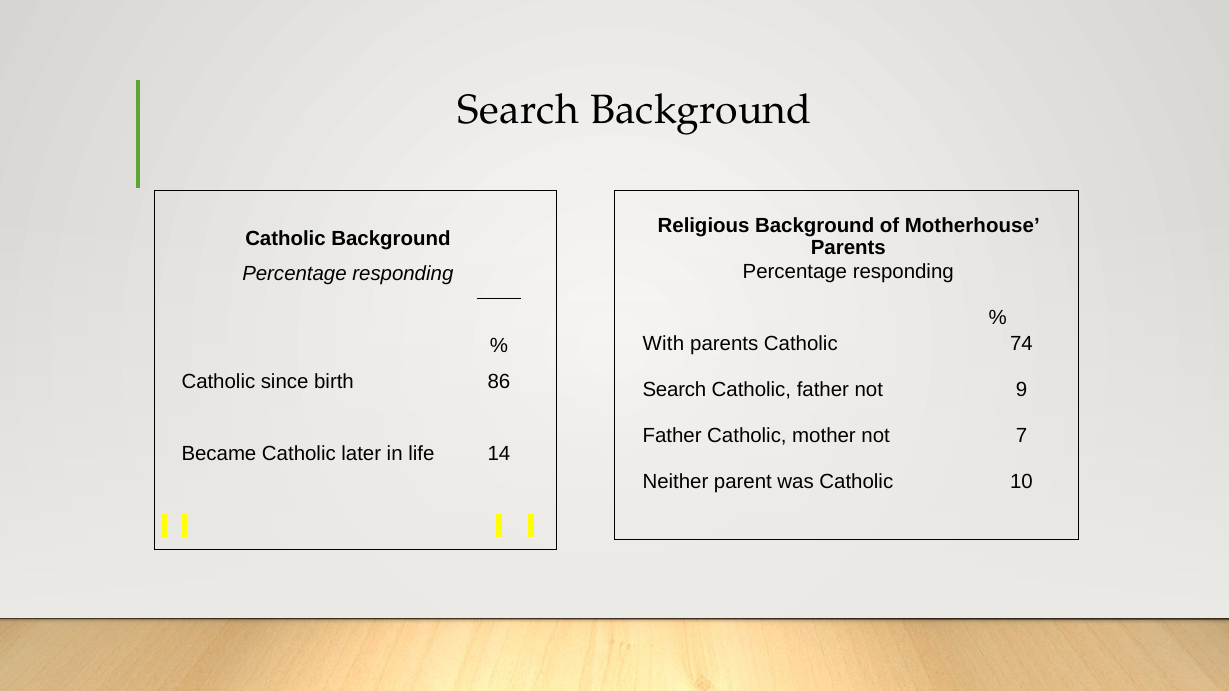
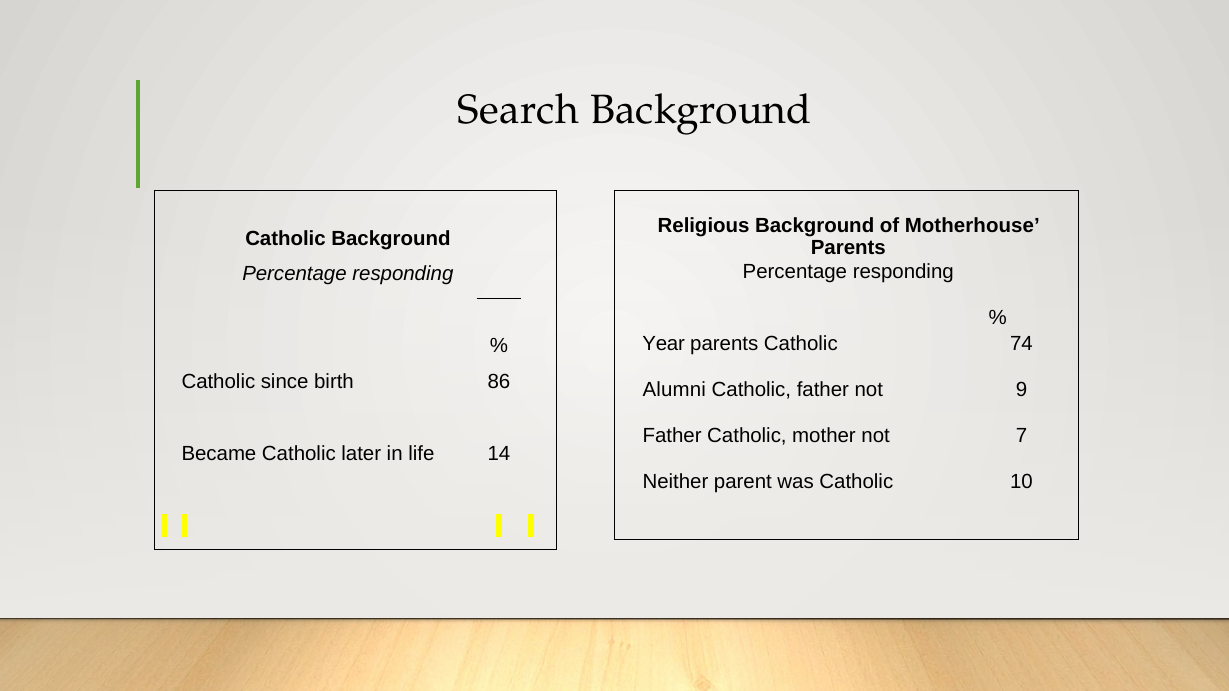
With: With -> Year
Search at (674, 390): Search -> Alumni
